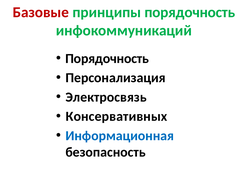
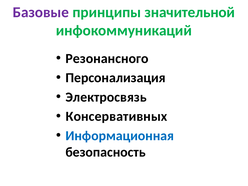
Базовые colour: red -> purple
принципы порядочность: порядочность -> значительной
Порядочность at (107, 59): Порядочность -> Резонансного
